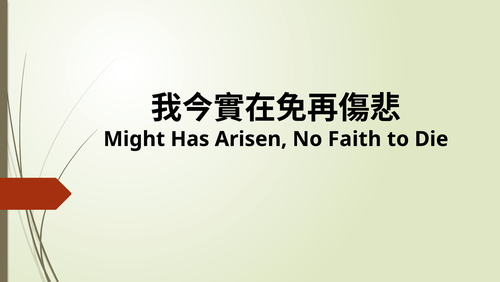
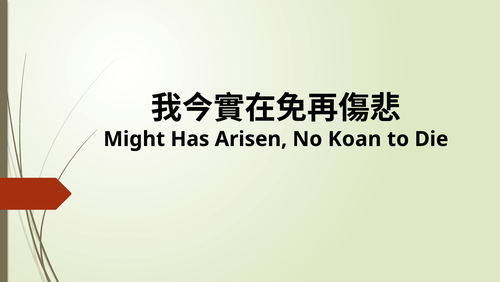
Faith: Faith -> Koan
